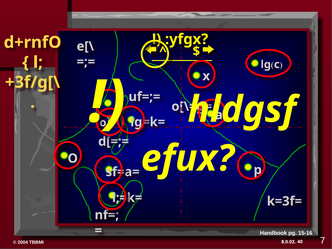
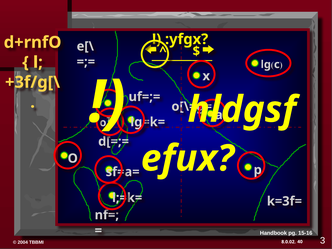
7: 7 -> 3
